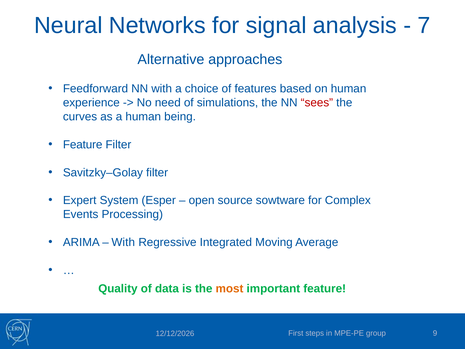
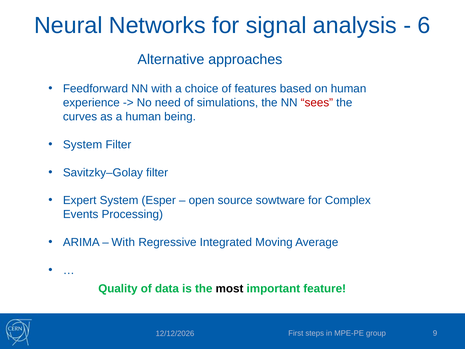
7: 7 -> 6
Feature at (83, 144): Feature -> System
most colour: orange -> black
